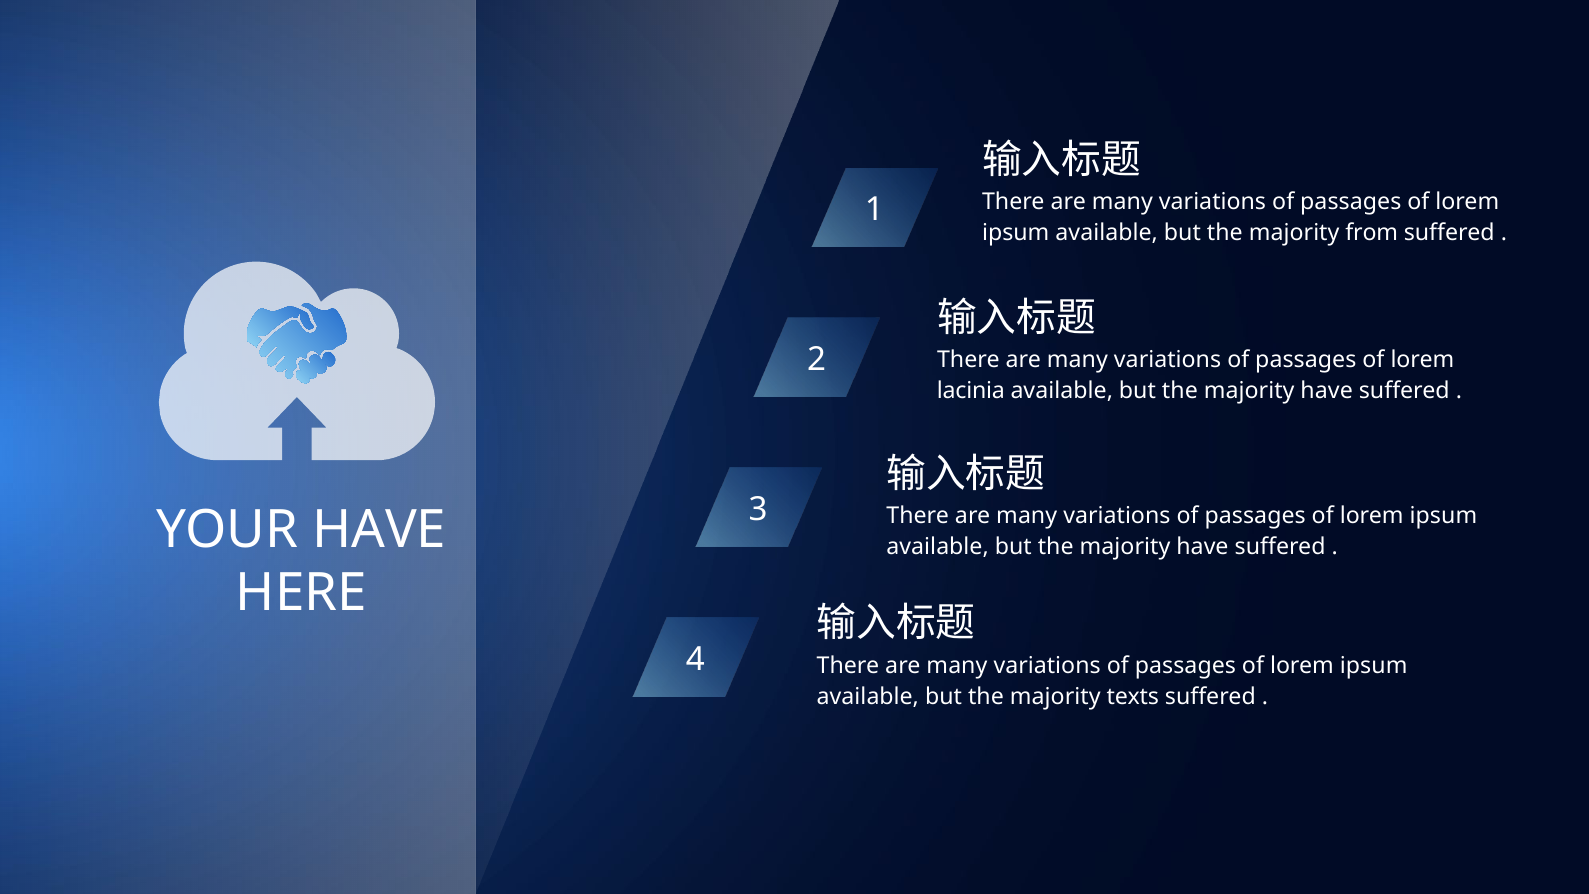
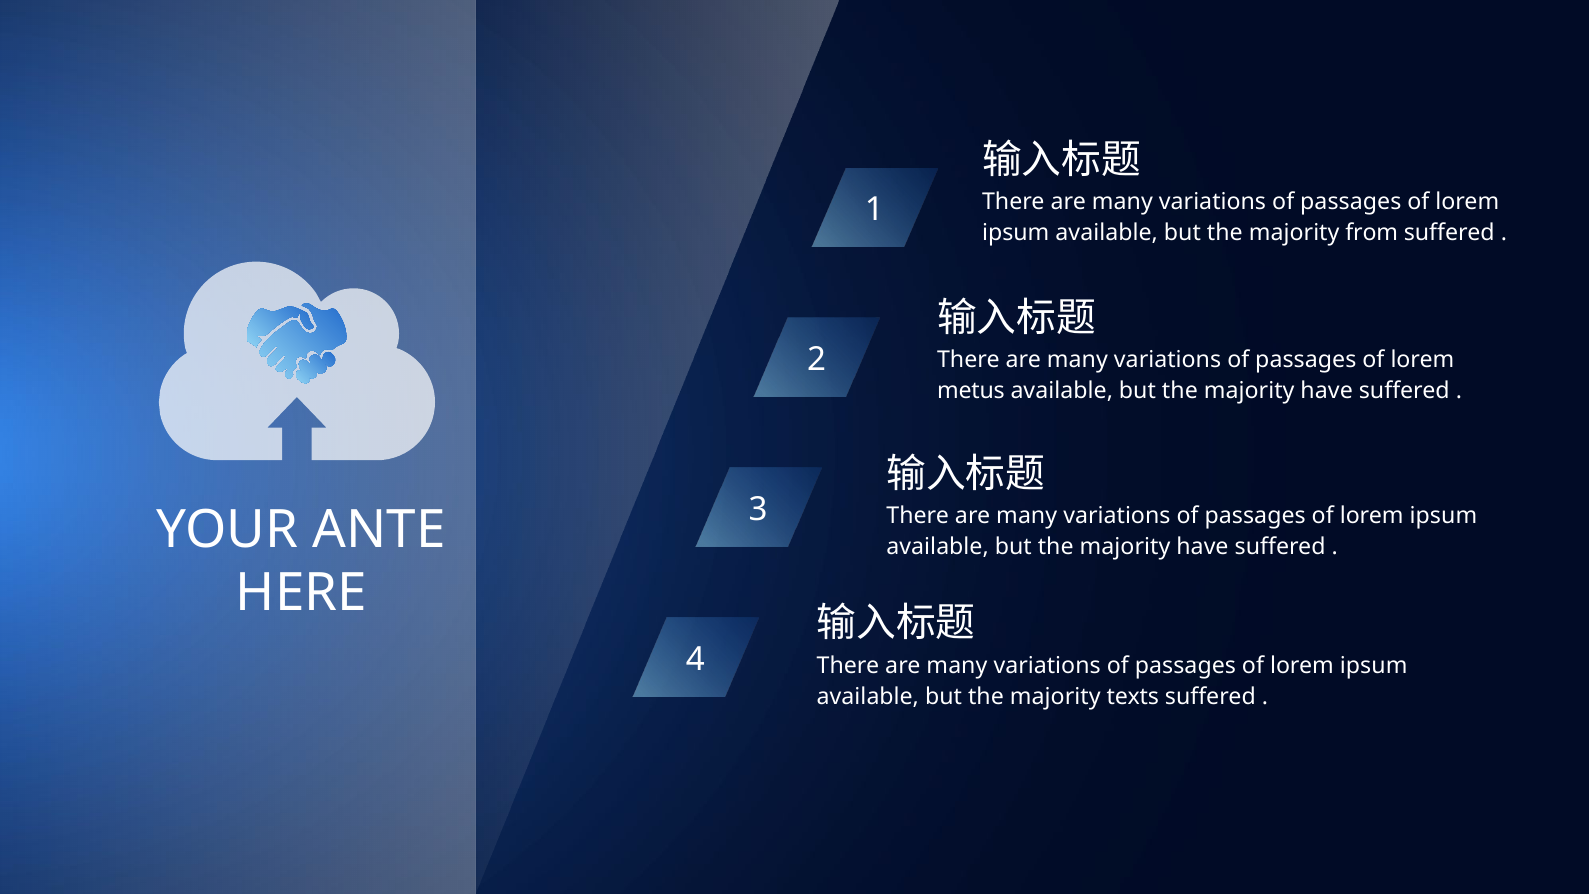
lacinia: lacinia -> metus
YOUR HAVE: HAVE -> ANTE
